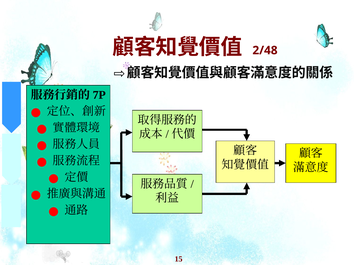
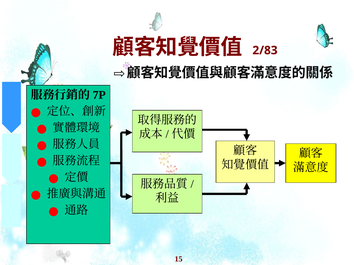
2/48: 2/48 -> 2/83
